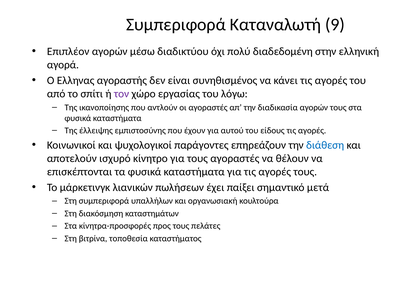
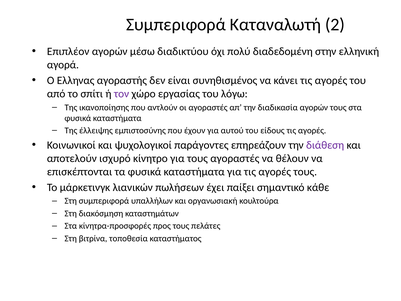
9: 9 -> 2
διάθεση colour: blue -> purple
μετά: μετά -> κάθε
